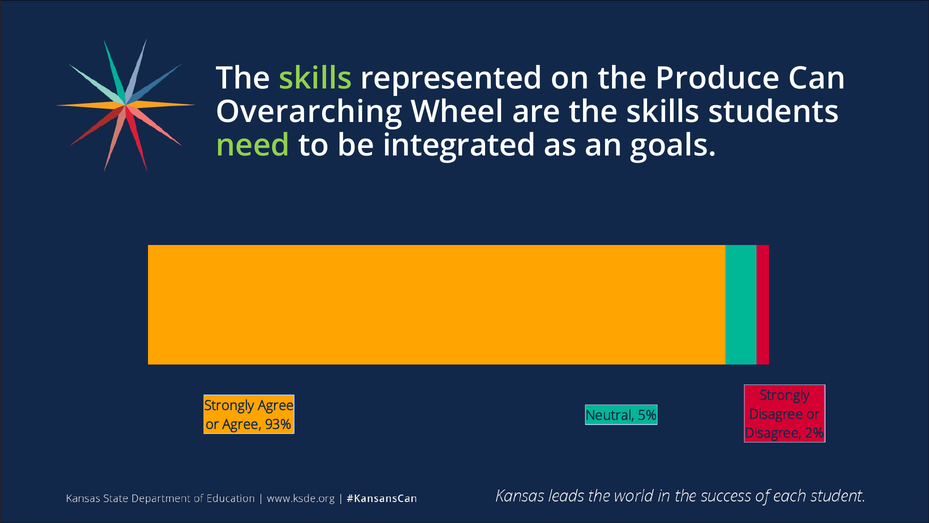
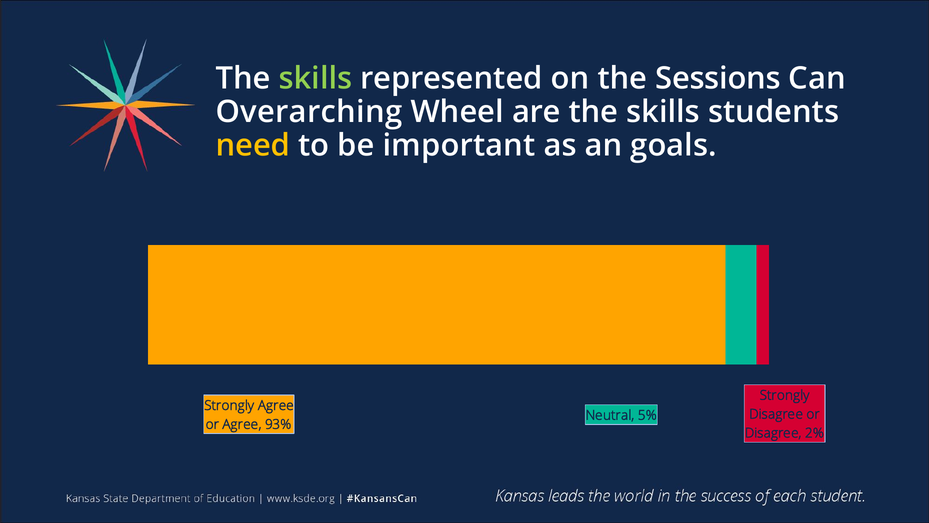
Produce: Produce -> Sessions
need colour: light green -> yellow
integrated: integrated -> important
